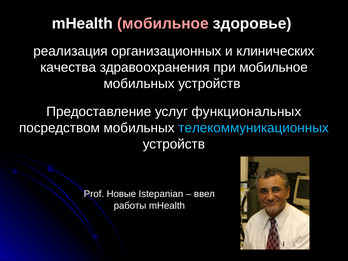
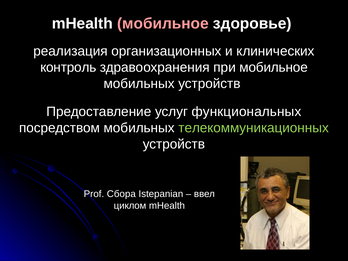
качества: качества -> контроль
телекоммуникационных colour: light blue -> light green
Новые: Новые -> Сбора
работы: работы -> циклом
